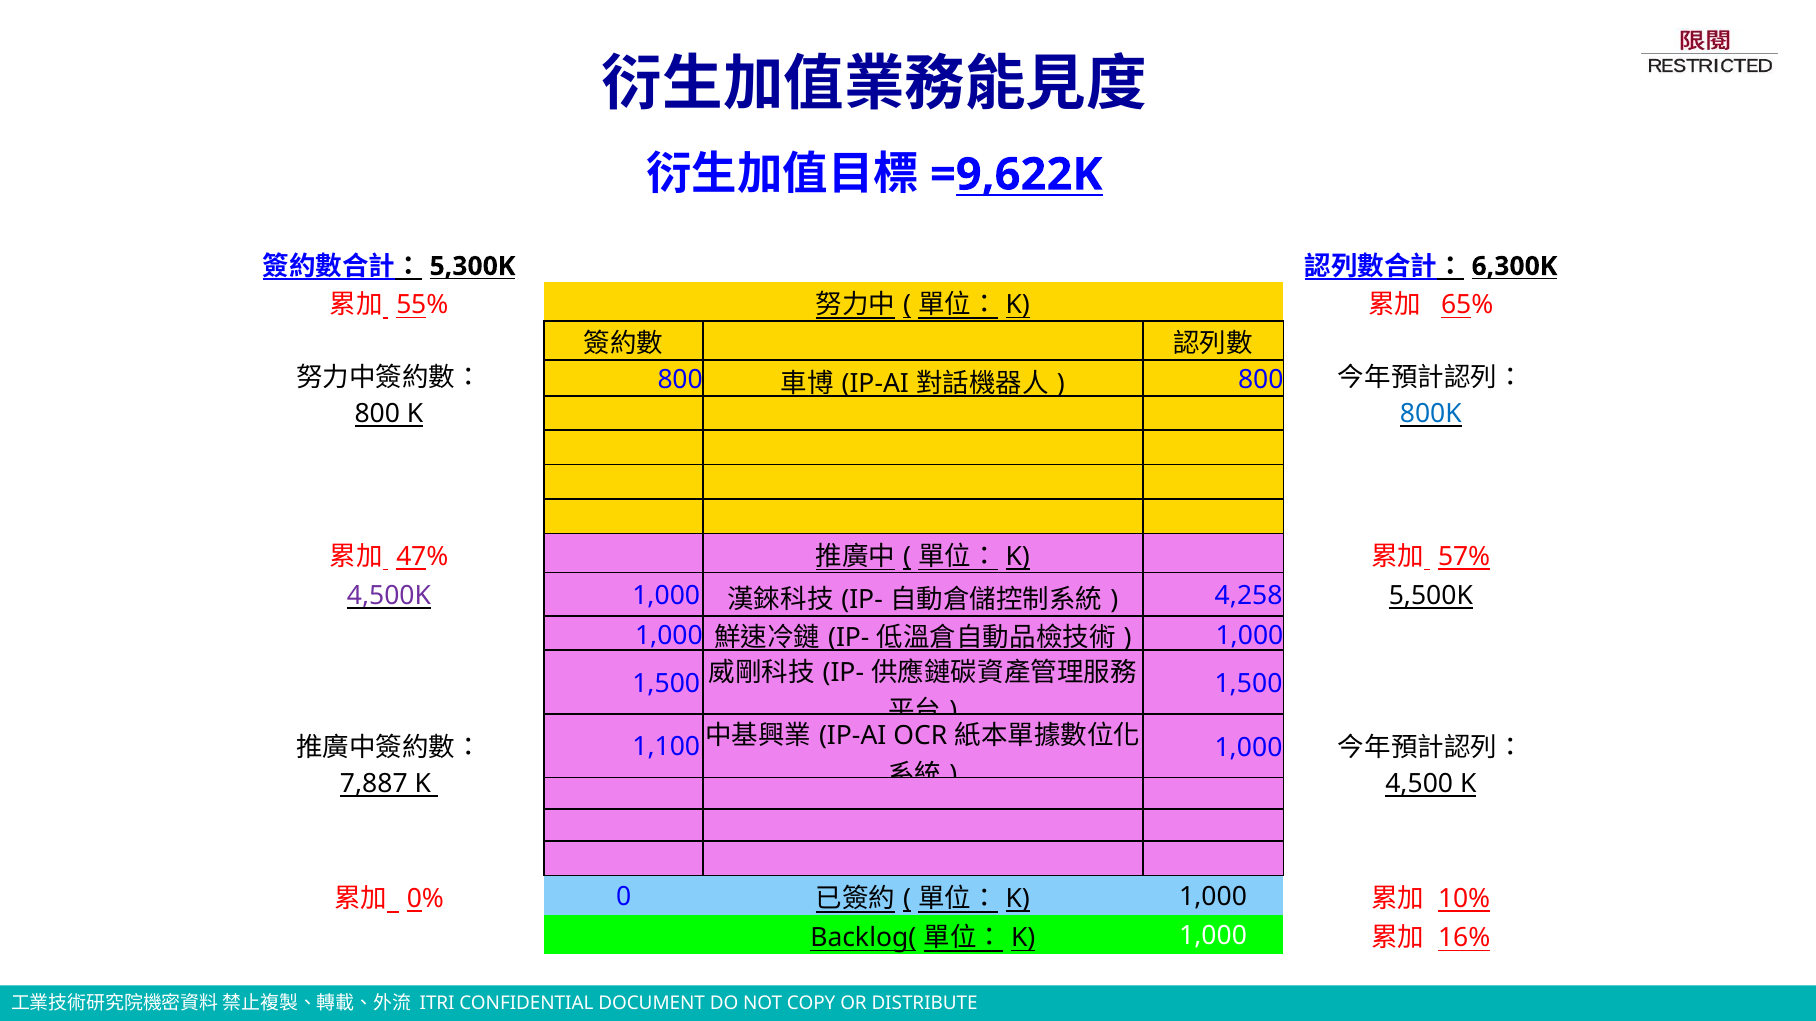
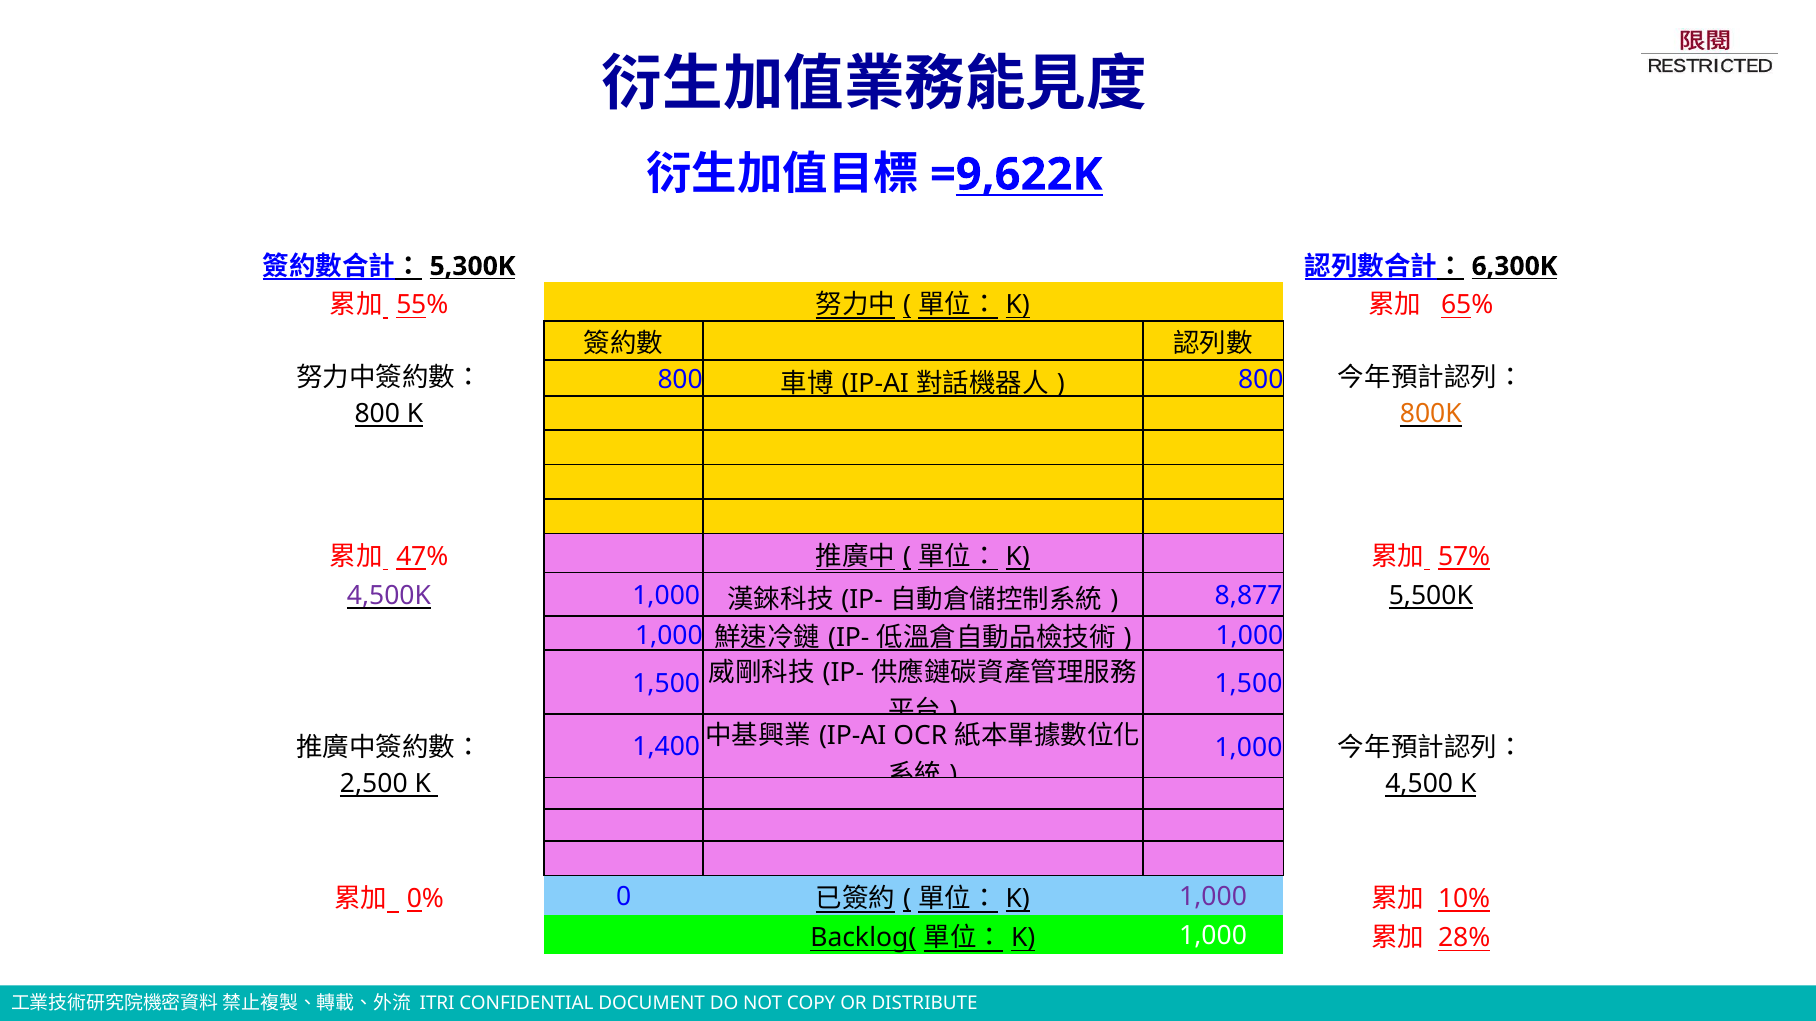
800K colour: blue -> orange
4,258: 4,258 -> 8,877
1,100: 1,100 -> 1,400
7,887: 7,887 -> 2,500
1,000 at (1213, 897) colour: black -> purple
16%: 16% -> 28%
